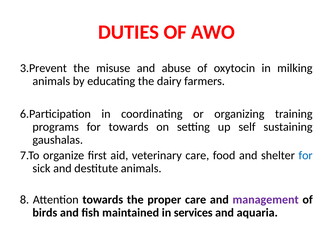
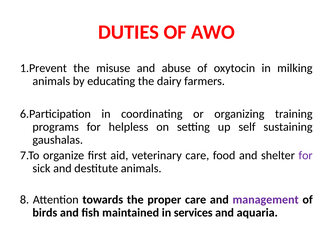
3.Prevent: 3.Prevent -> 1.Prevent
for towards: towards -> helpless
for at (306, 155) colour: blue -> purple
